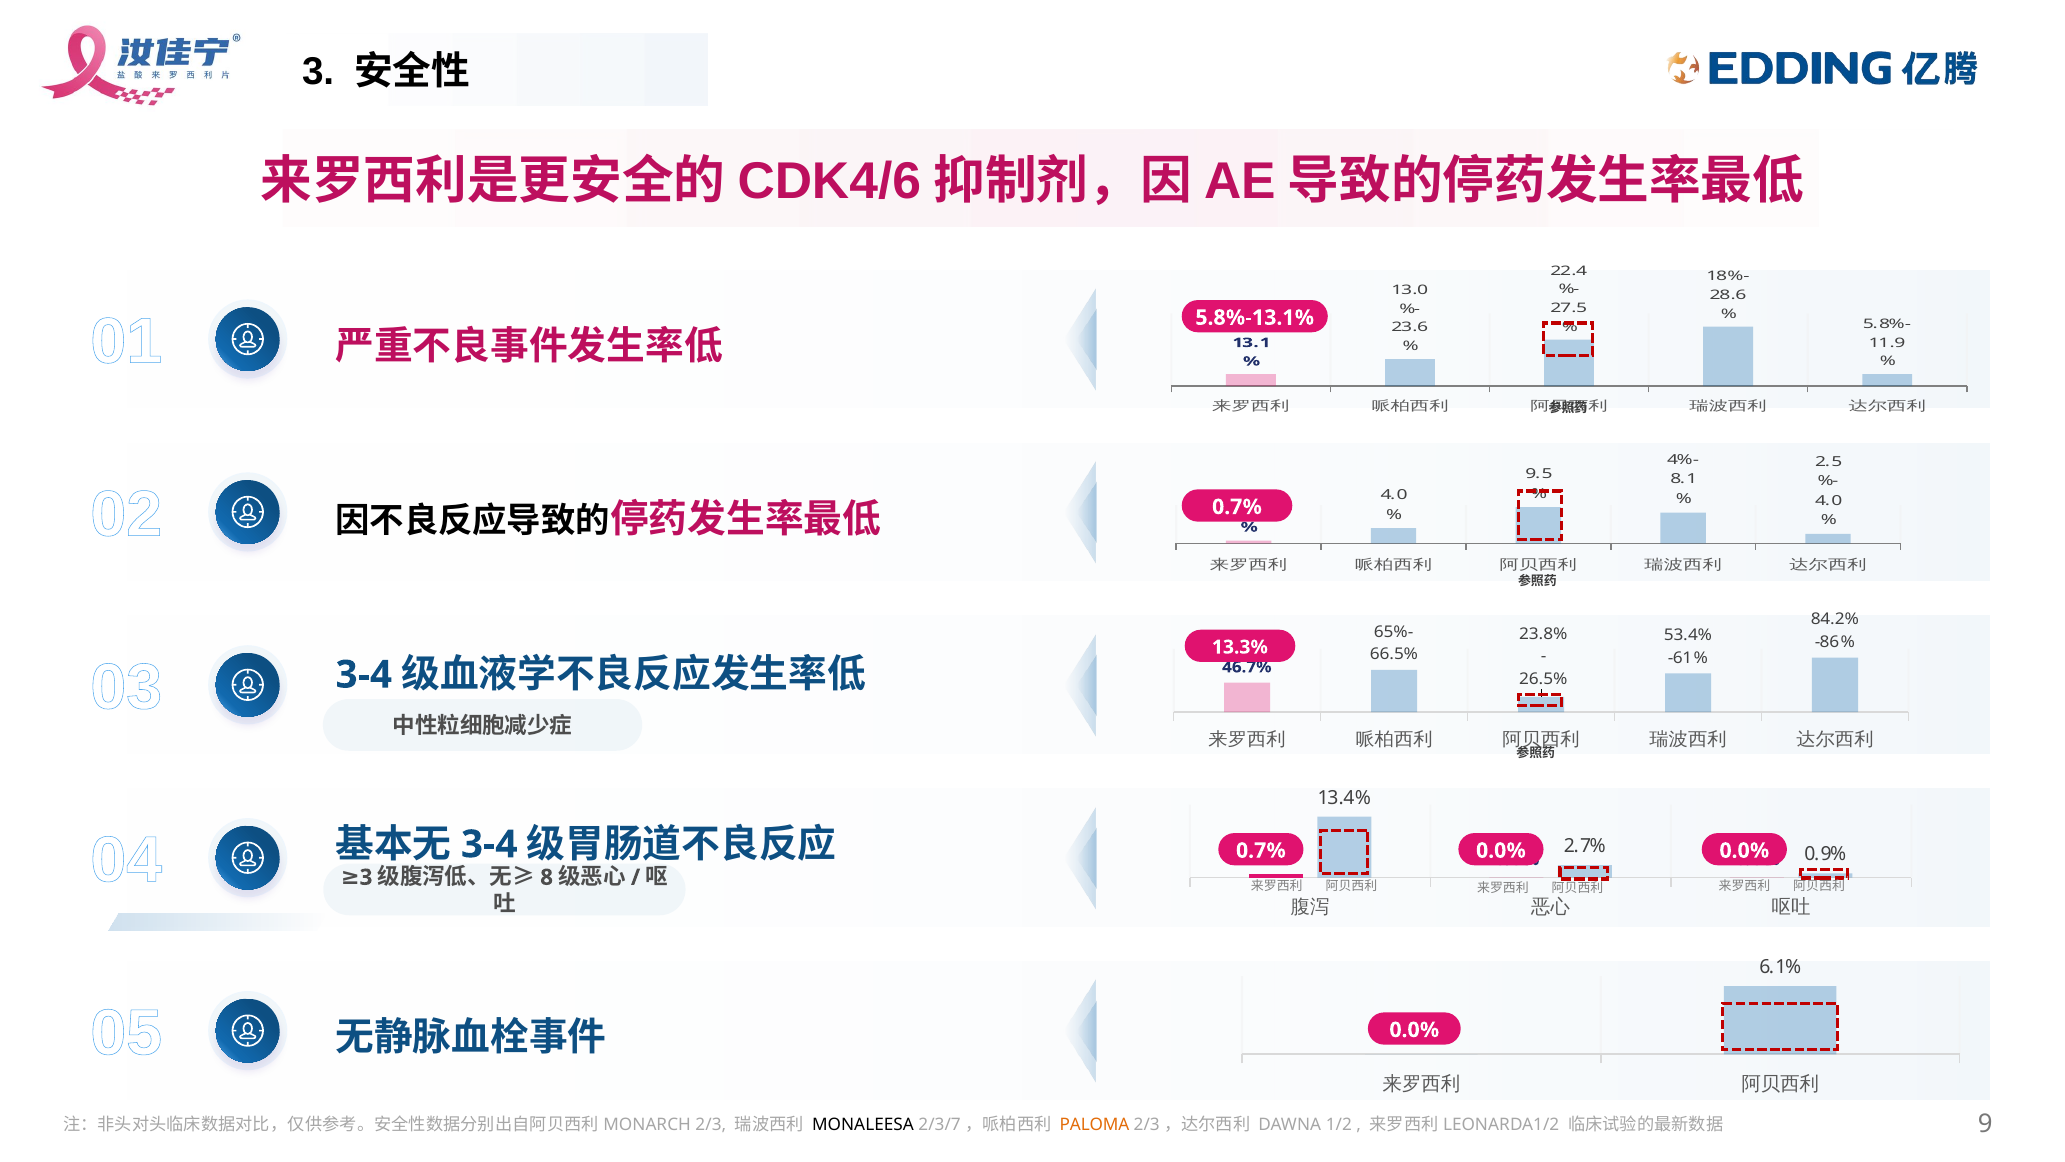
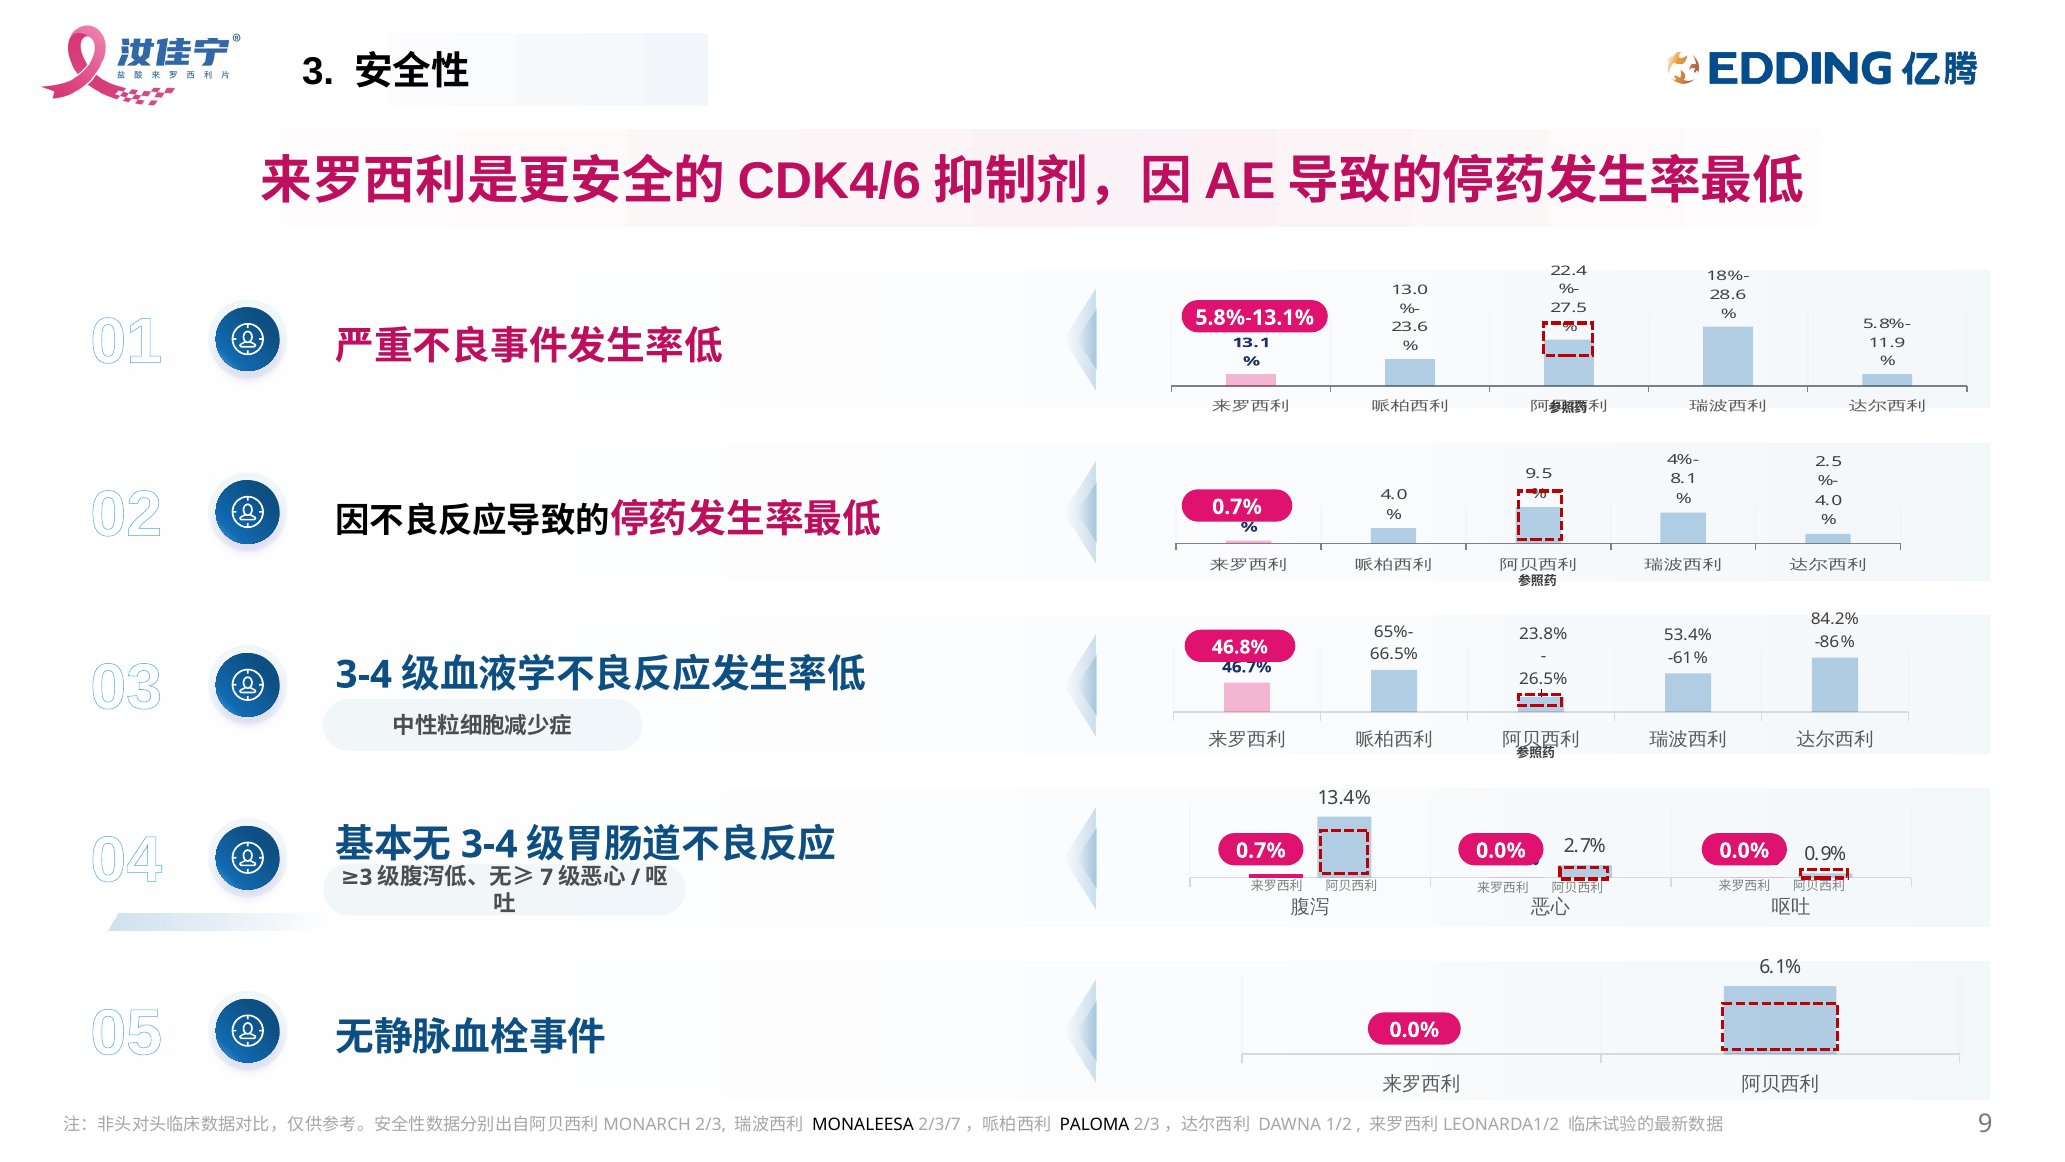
13.3%: 13.3% -> 46.8%
8: 8 -> 7
PALOMA colour: orange -> black
